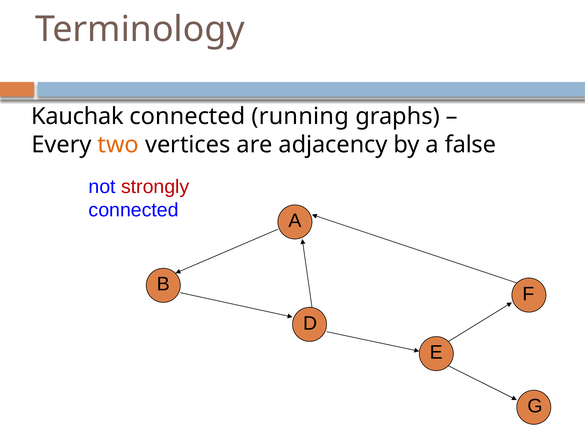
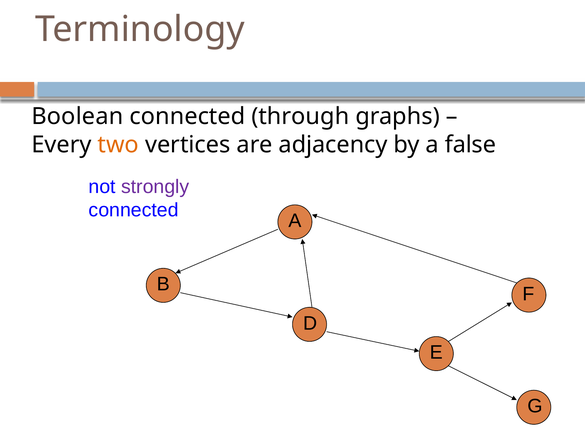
Kauchak: Kauchak -> Boolean
running: running -> through
strongly colour: red -> purple
